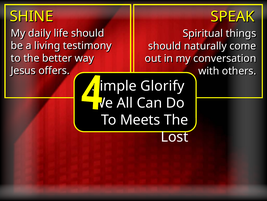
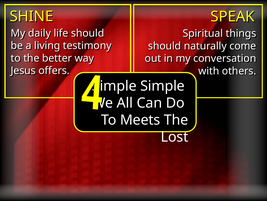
Glorify at (162, 86): Glorify -> Simple
